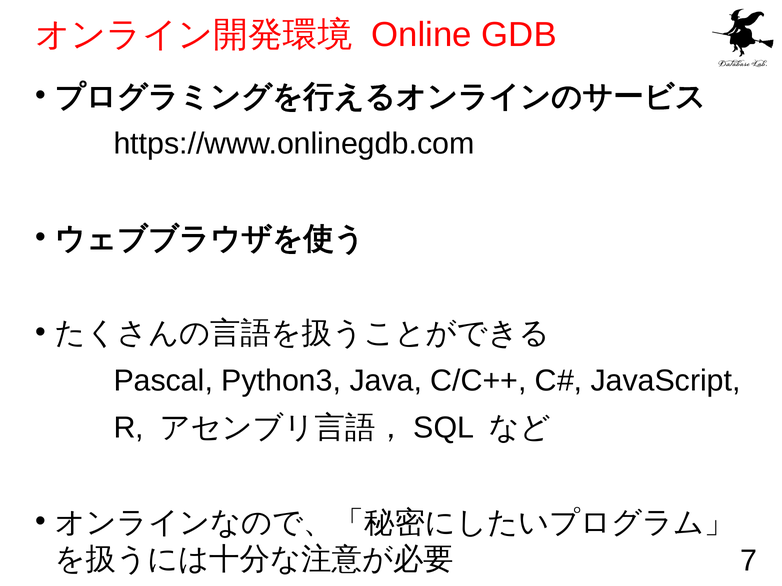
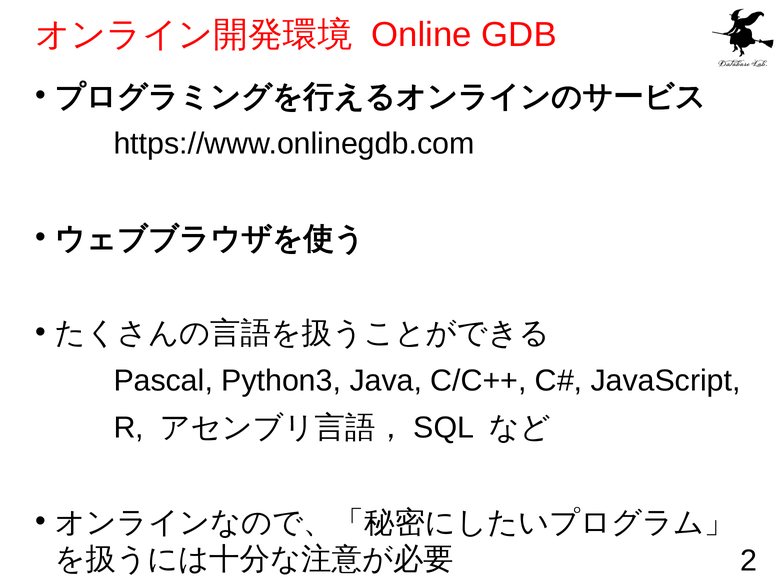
7: 7 -> 2
